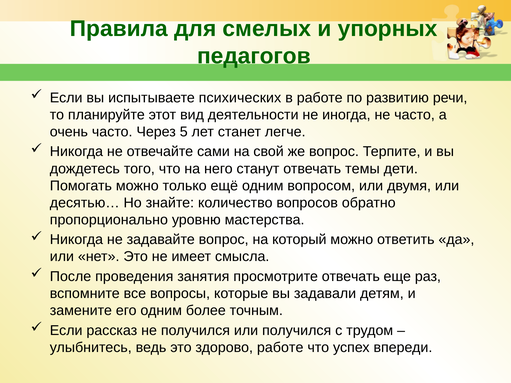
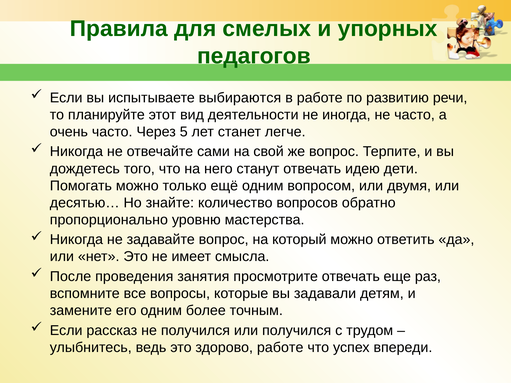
психических: психических -> выбираются
темы: темы -> идею
